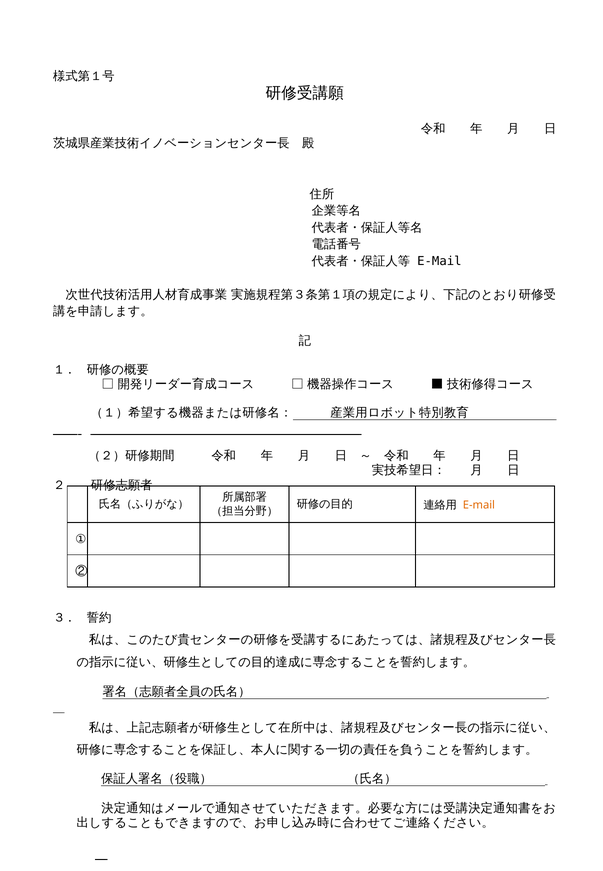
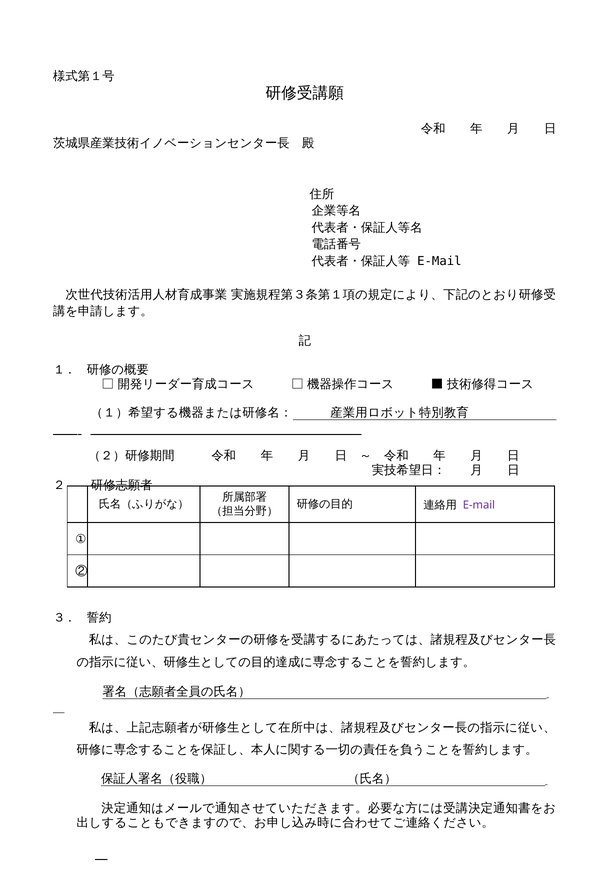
E-mail at (479, 505) colour: orange -> purple
